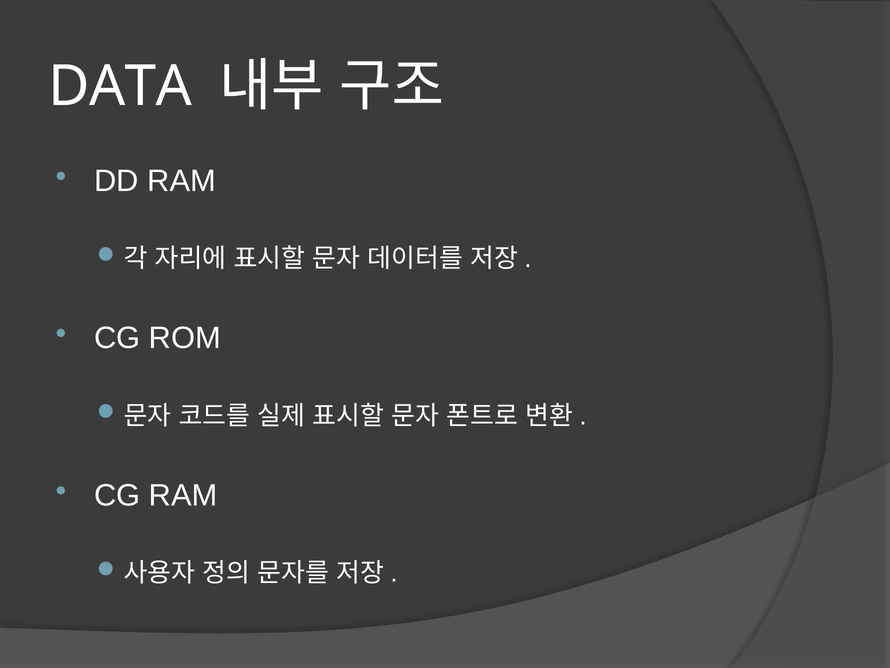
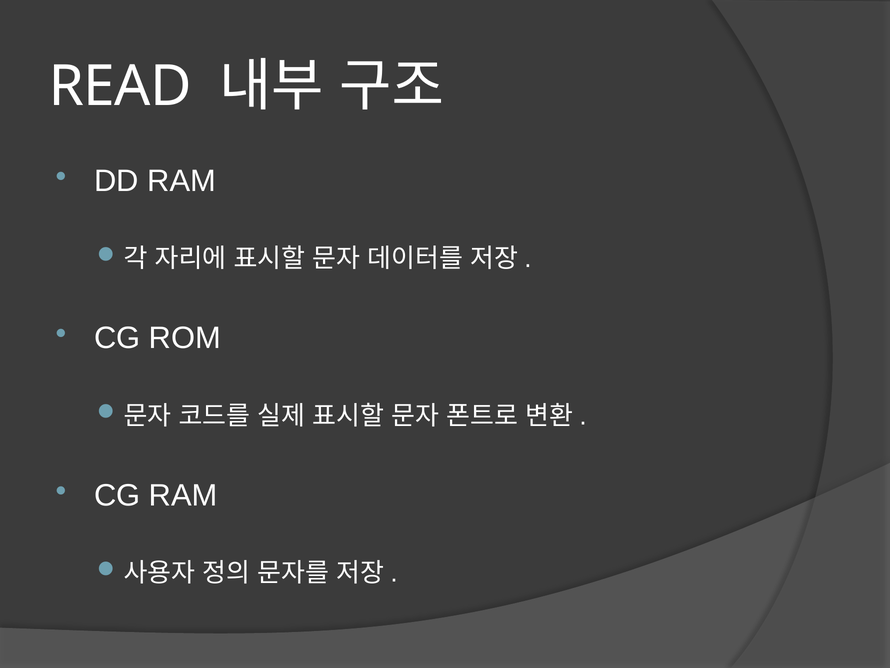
DATA: DATA -> READ
